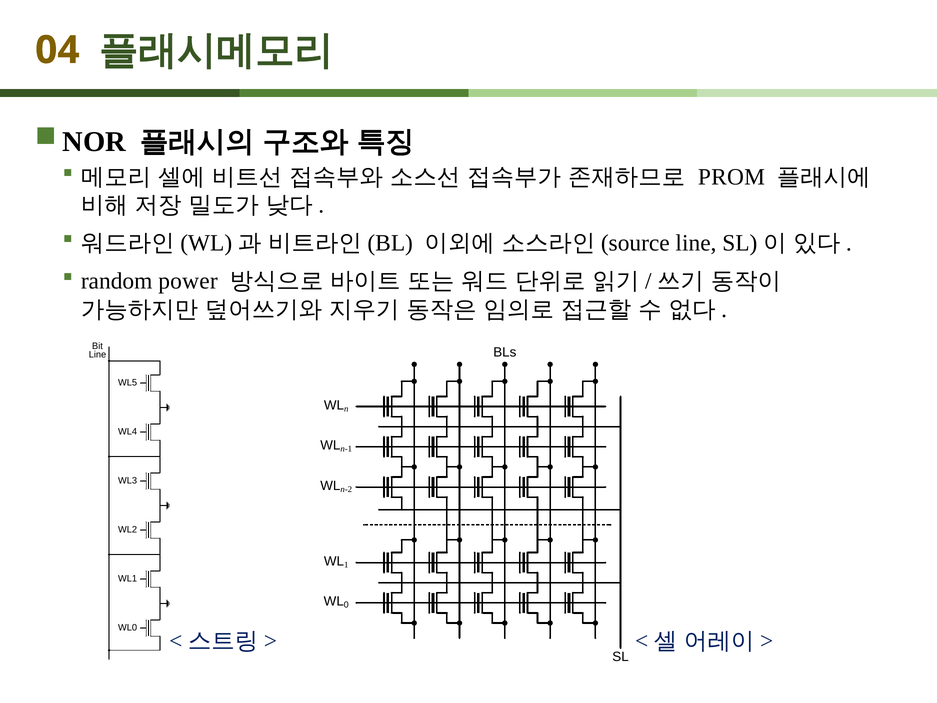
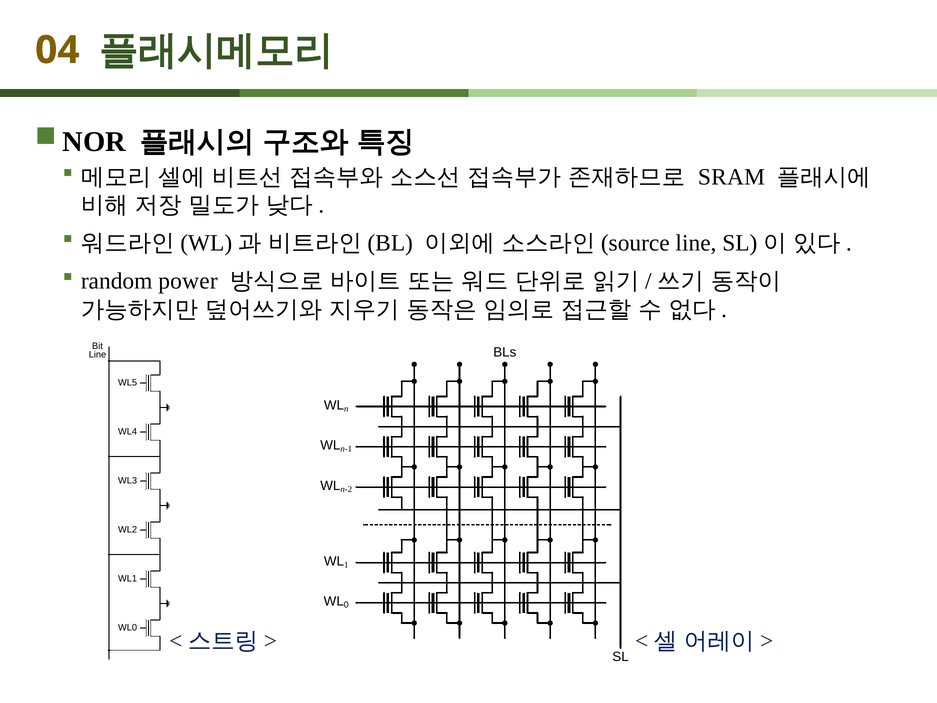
PROM: PROM -> SRAM
